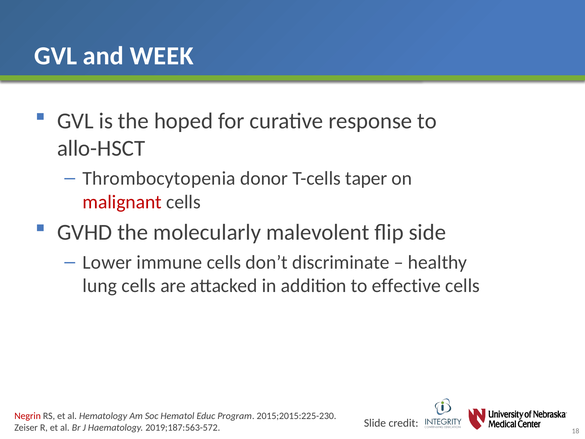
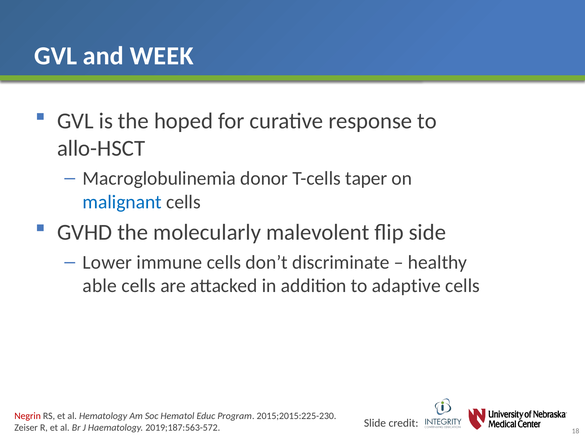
Thrombocytopenia: Thrombocytopenia -> Macroglobulinemia
malignant colour: red -> blue
lung: lung -> able
effective: effective -> adaptive
